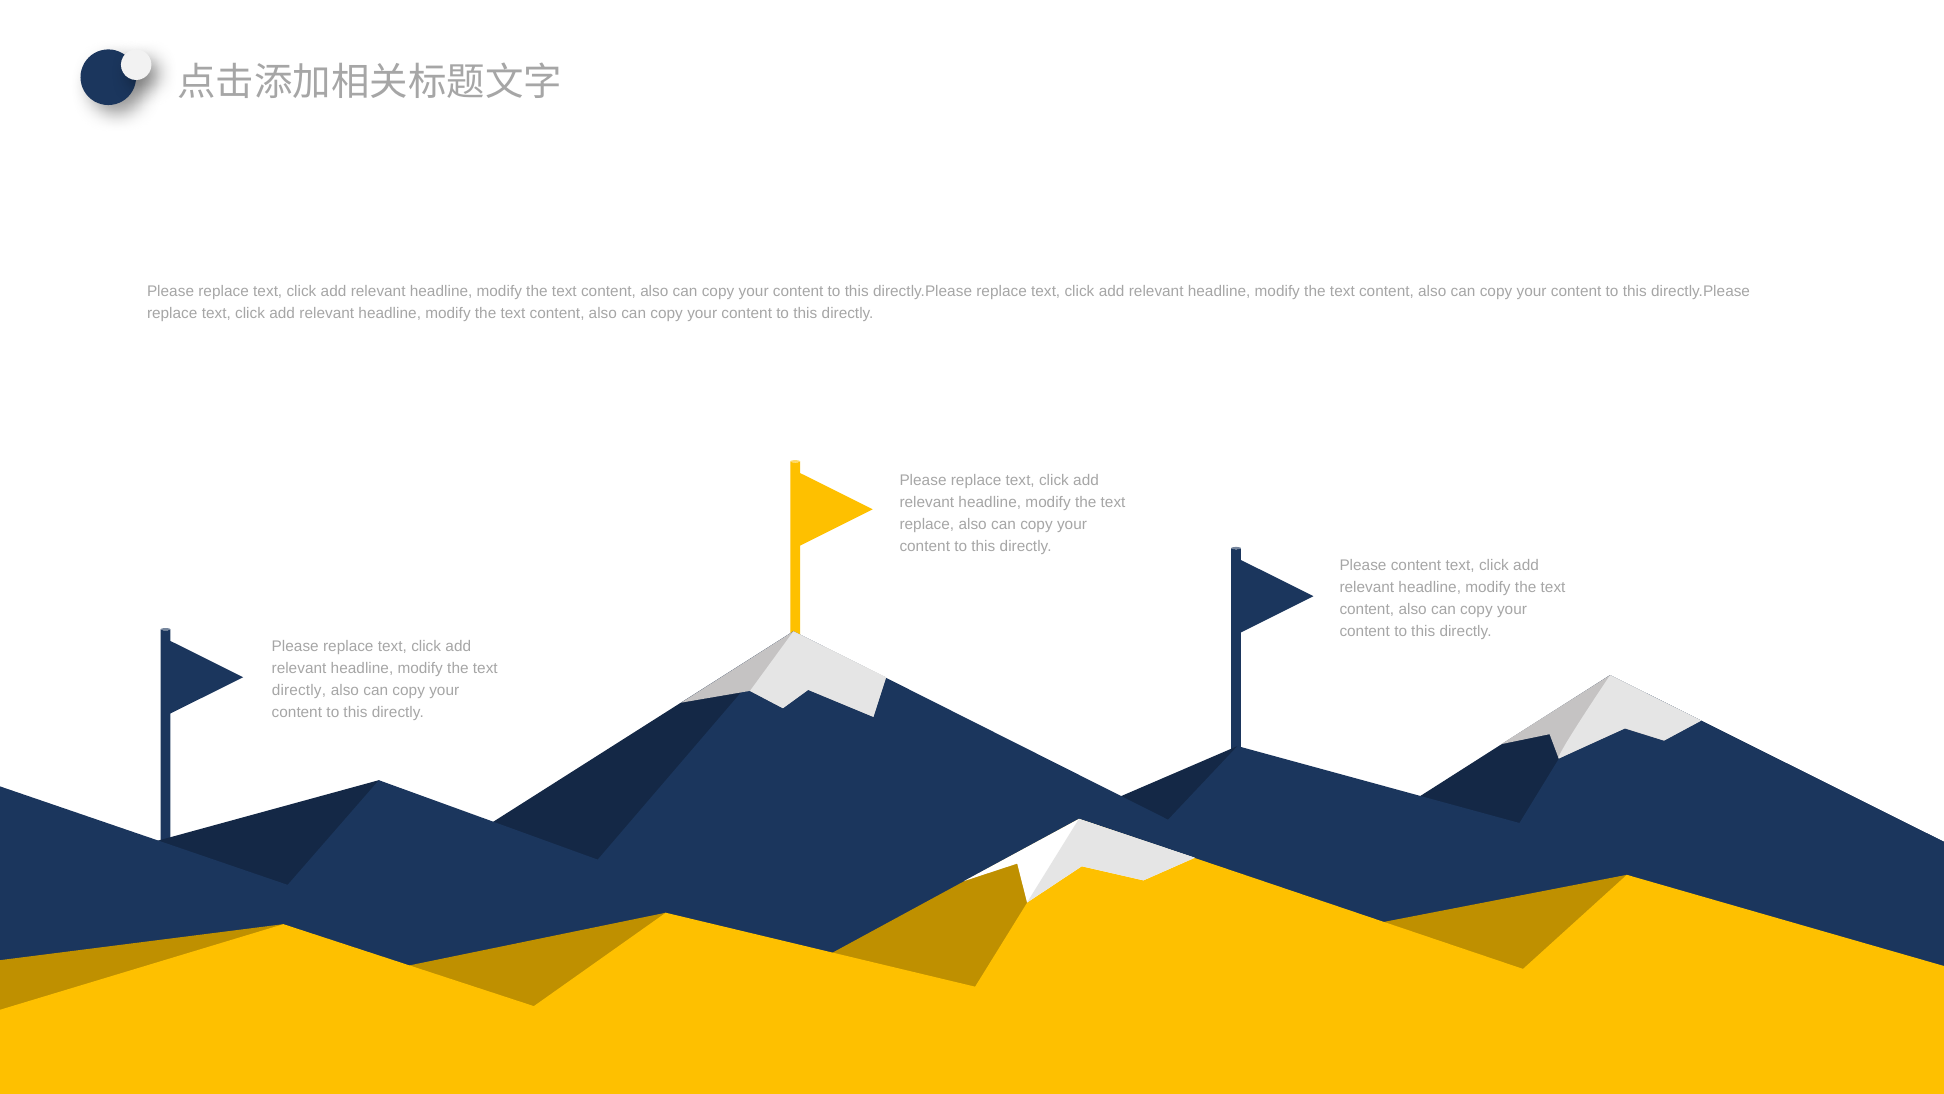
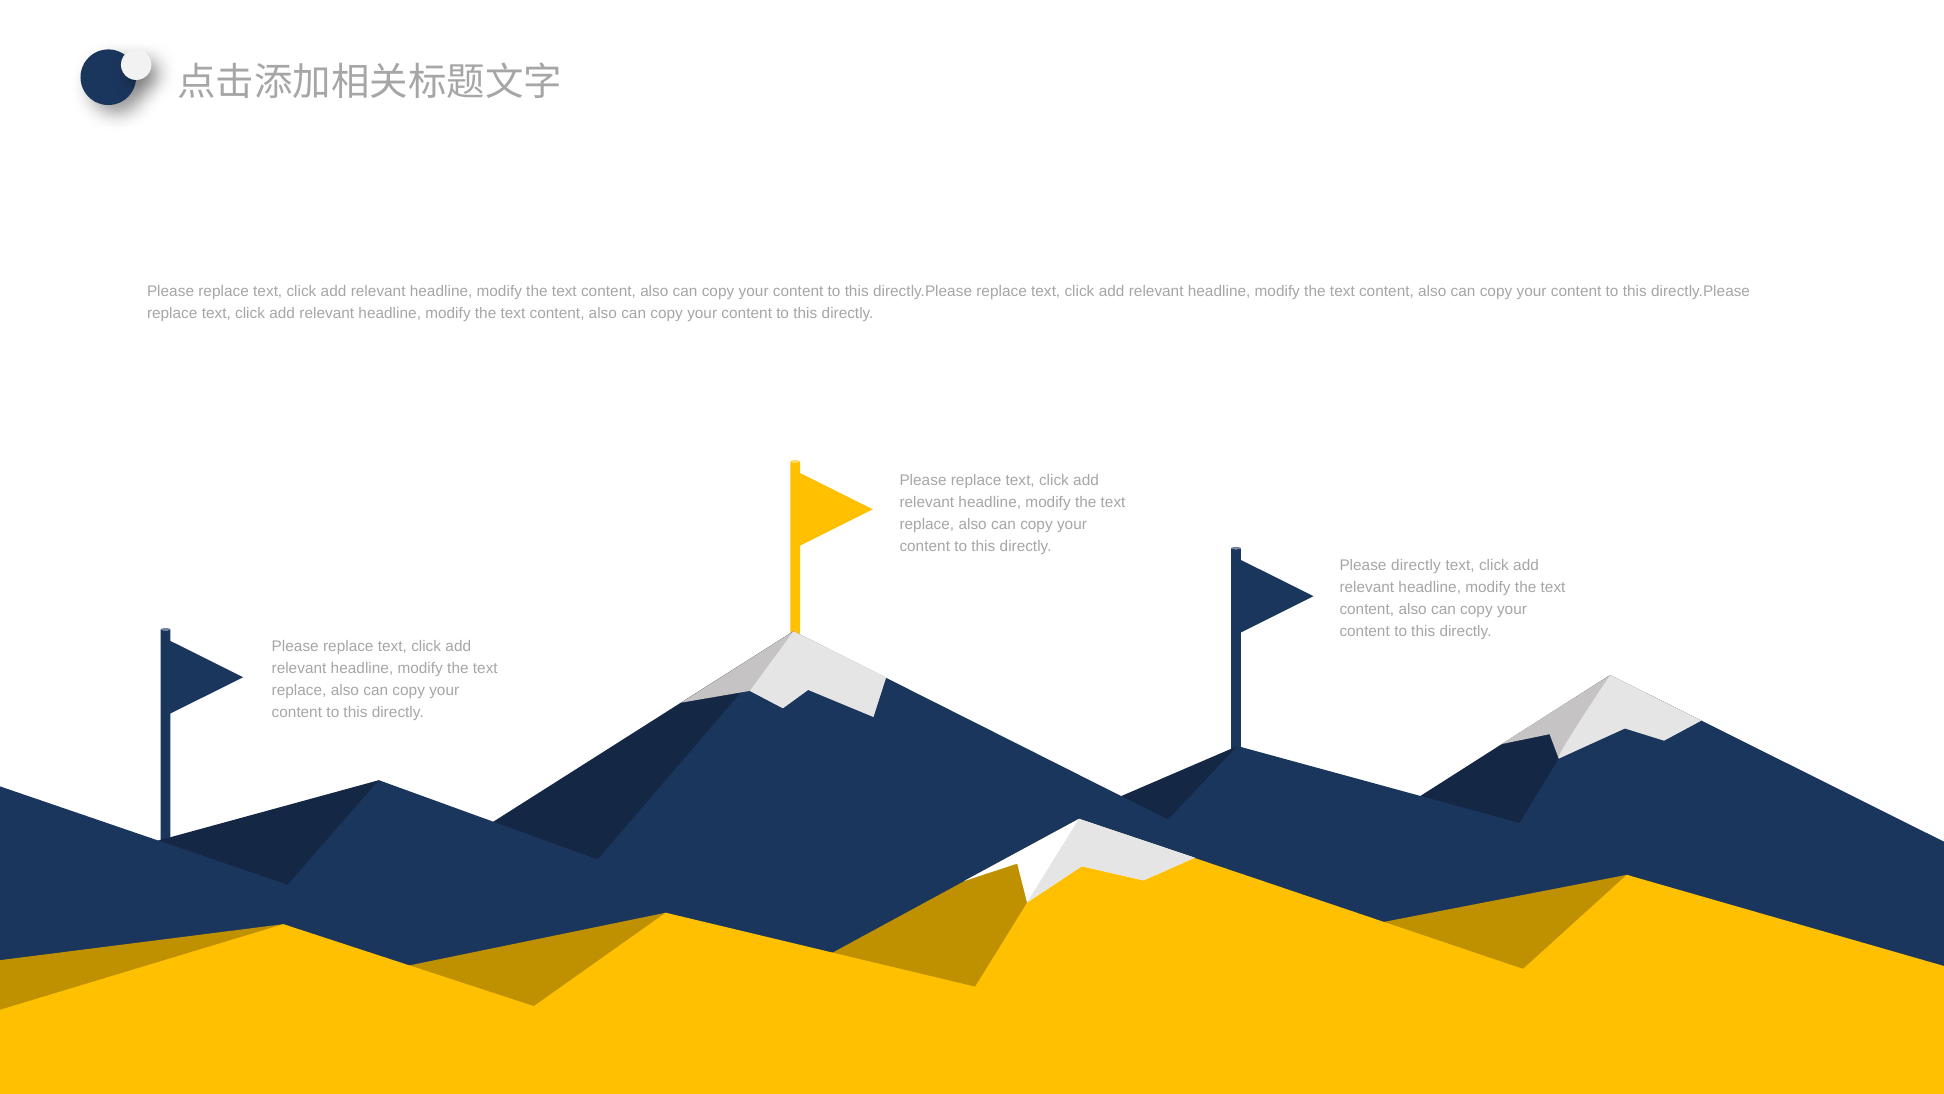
Please content: content -> directly
directly at (299, 690): directly -> replace
